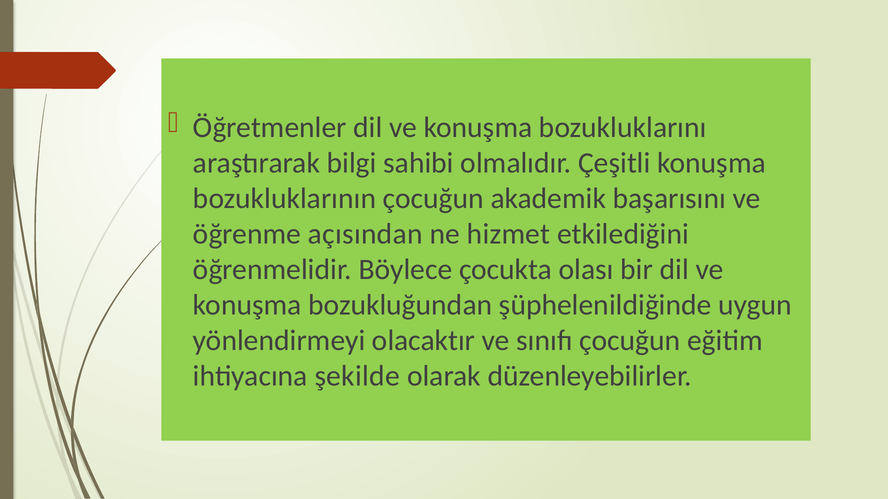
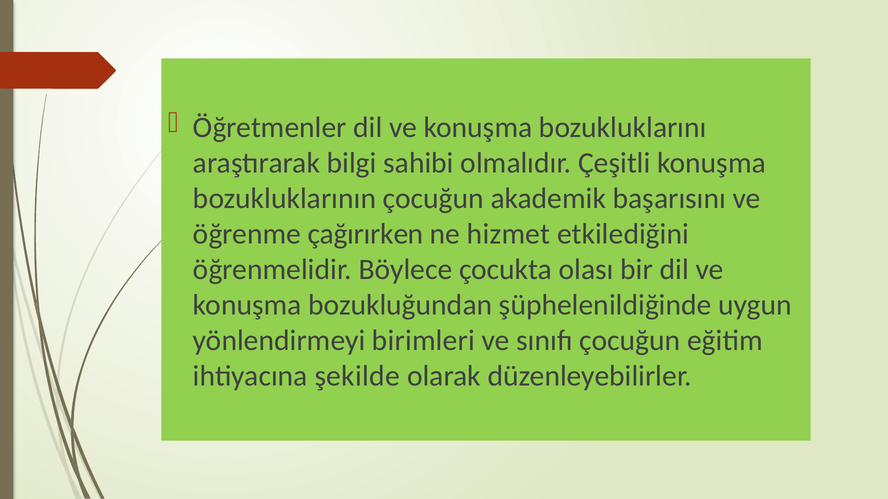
açısından: açısından -> çağırırken
olacaktır: olacaktır -> birimleri
